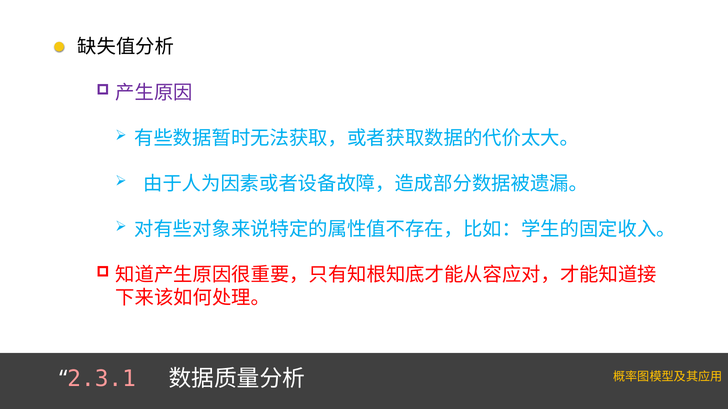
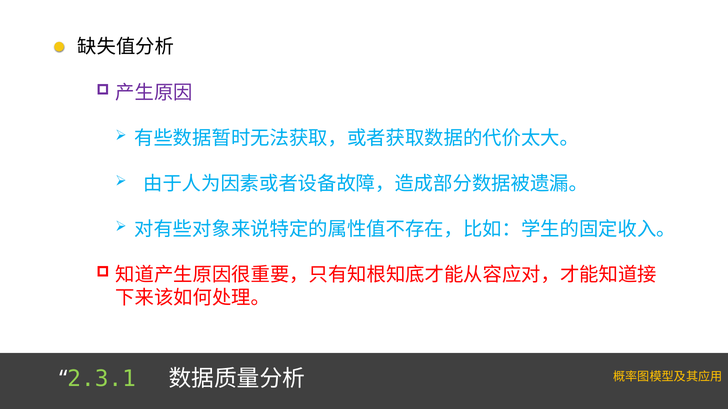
2.3.1 colour: pink -> light green
